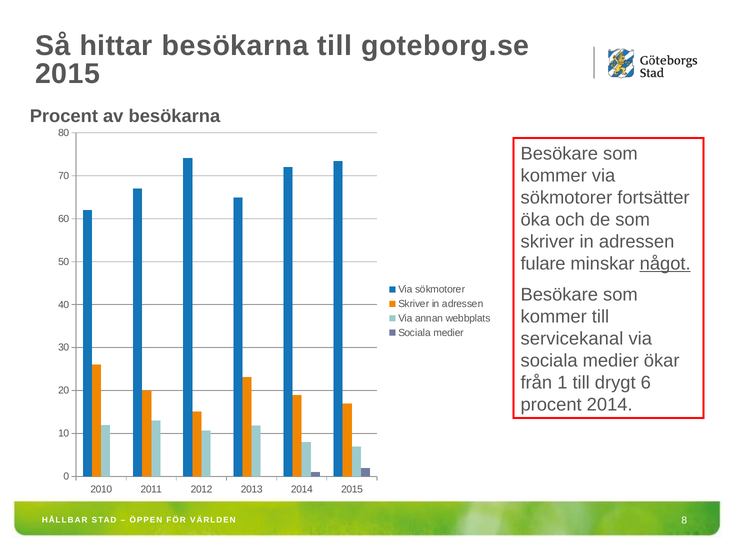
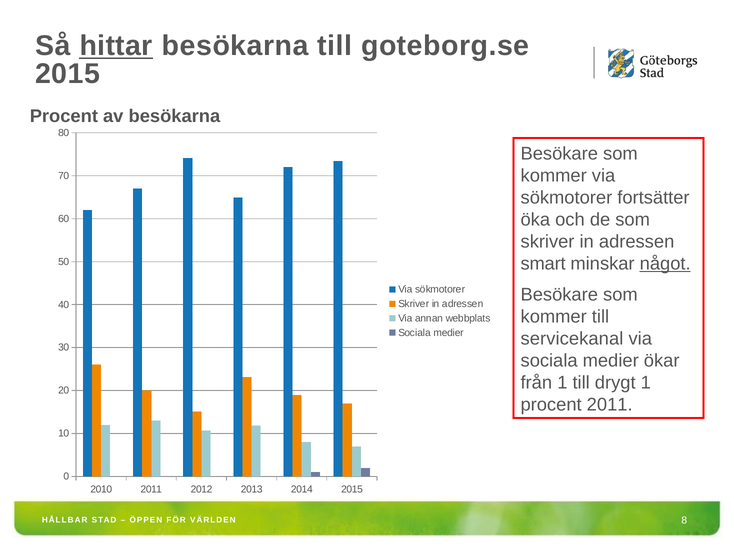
hittar underline: none -> present
fulare: fulare -> smart
drygt 6: 6 -> 1
procent 2014: 2014 -> 2011
